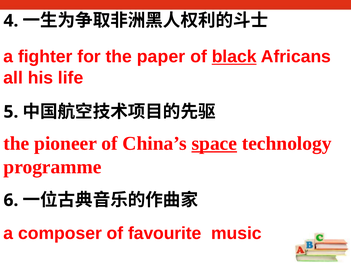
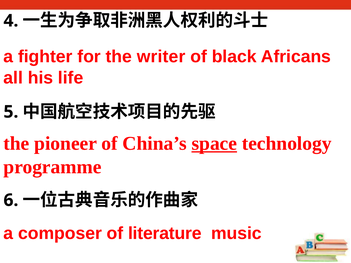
paper: paper -> writer
black underline: present -> none
favourite: favourite -> literature
